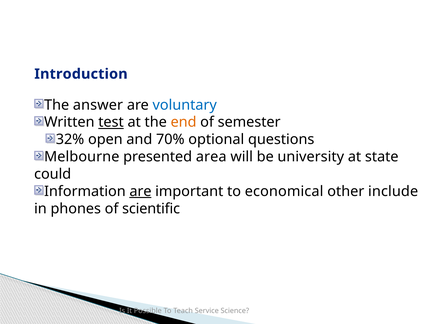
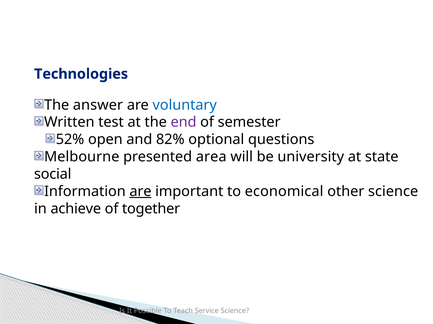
Introduction: Introduction -> Technologies
test underline: present -> none
end colour: orange -> purple
32%: 32% -> 52%
70%: 70% -> 82%
could: could -> social
other include: include -> science
phones: phones -> achieve
scientific: scientific -> together
